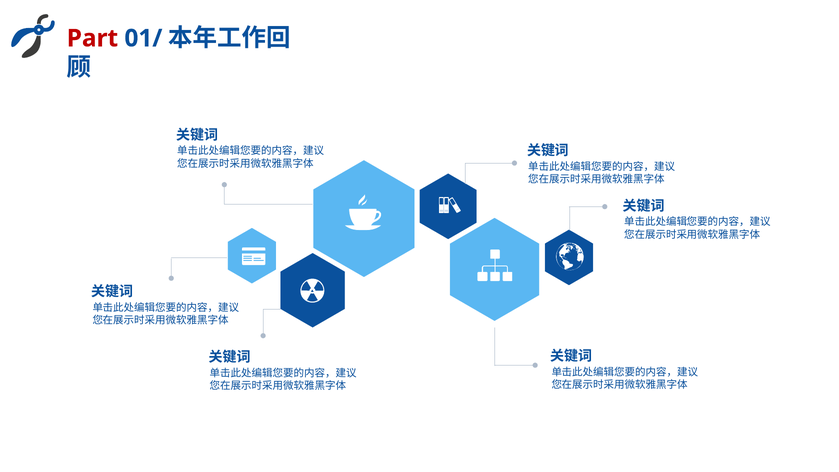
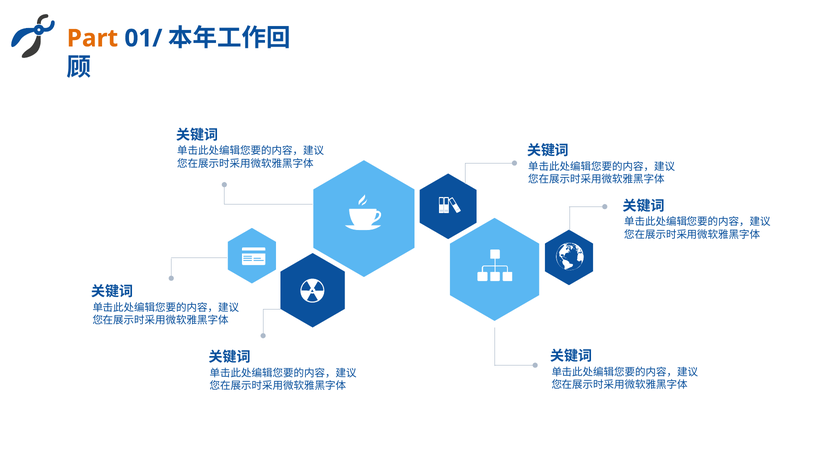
Part colour: red -> orange
